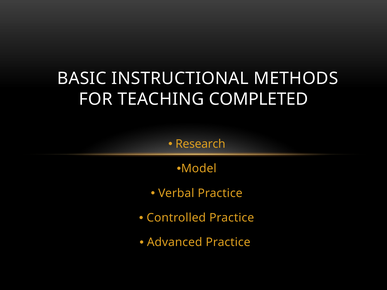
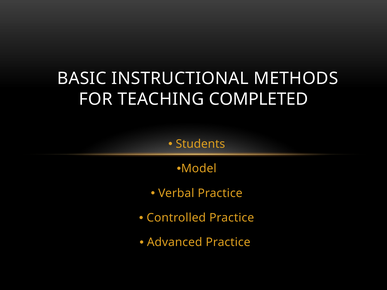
Research: Research -> Students
